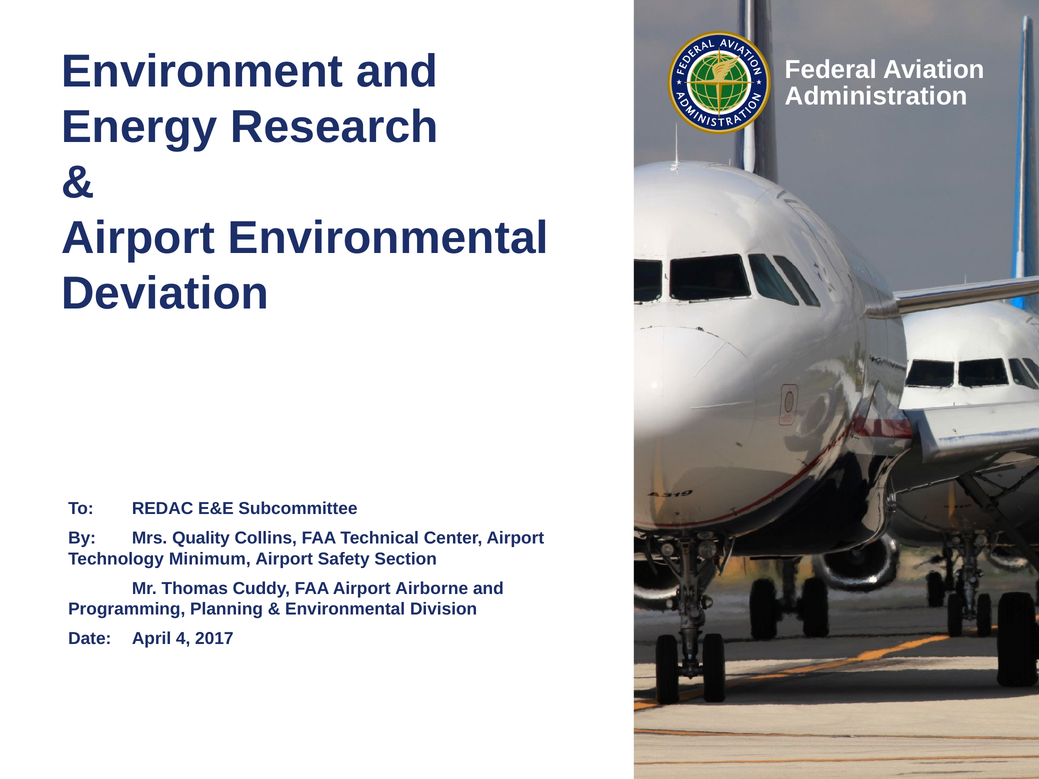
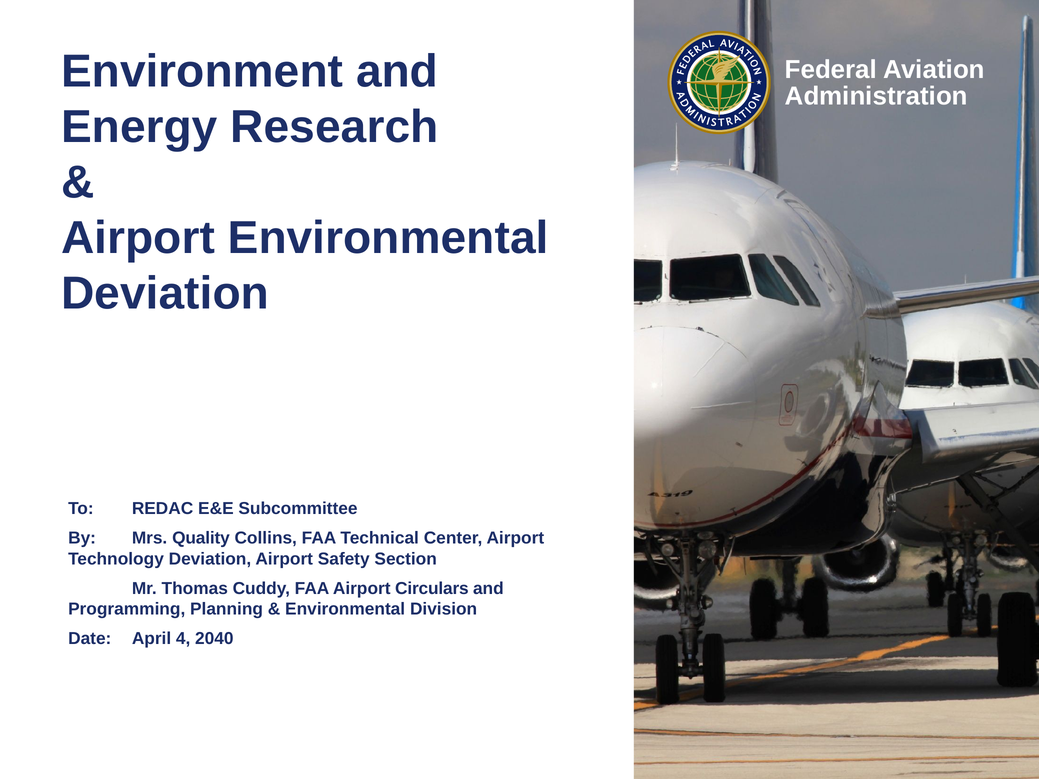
Technology Minimum: Minimum -> Deviation
Airborne: Airborne -> Circulars
2017: 2017 -> 2040
